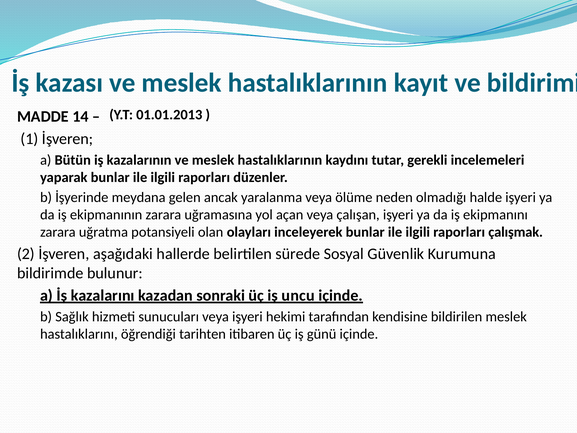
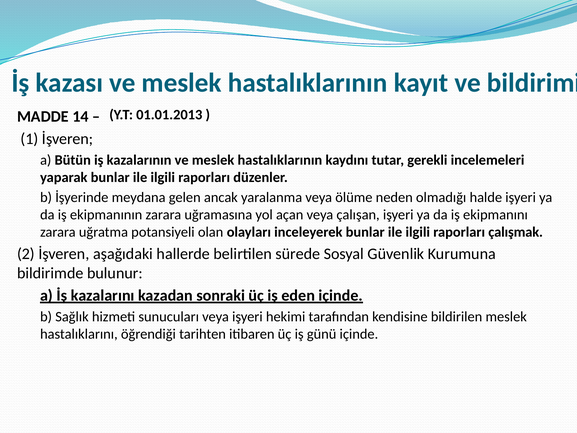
uncu: uncu -> eden
